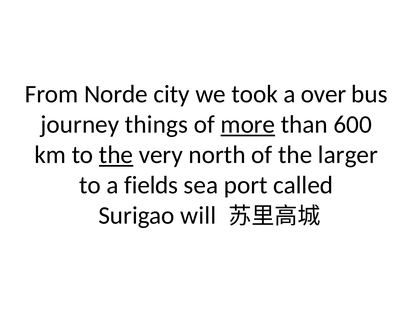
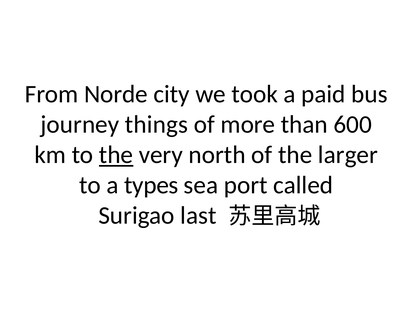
over: over -> paid
more underline: present -> none
fields: fields -> types
will: will -> last
